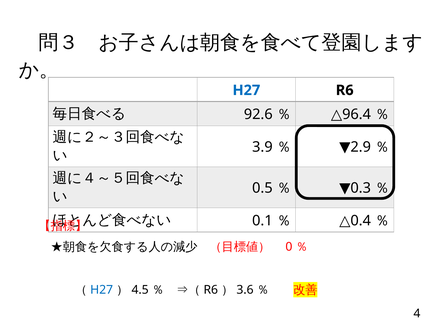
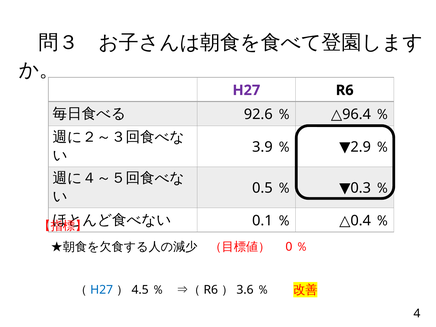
H27 at (246, 90) colour: blue -> purple
